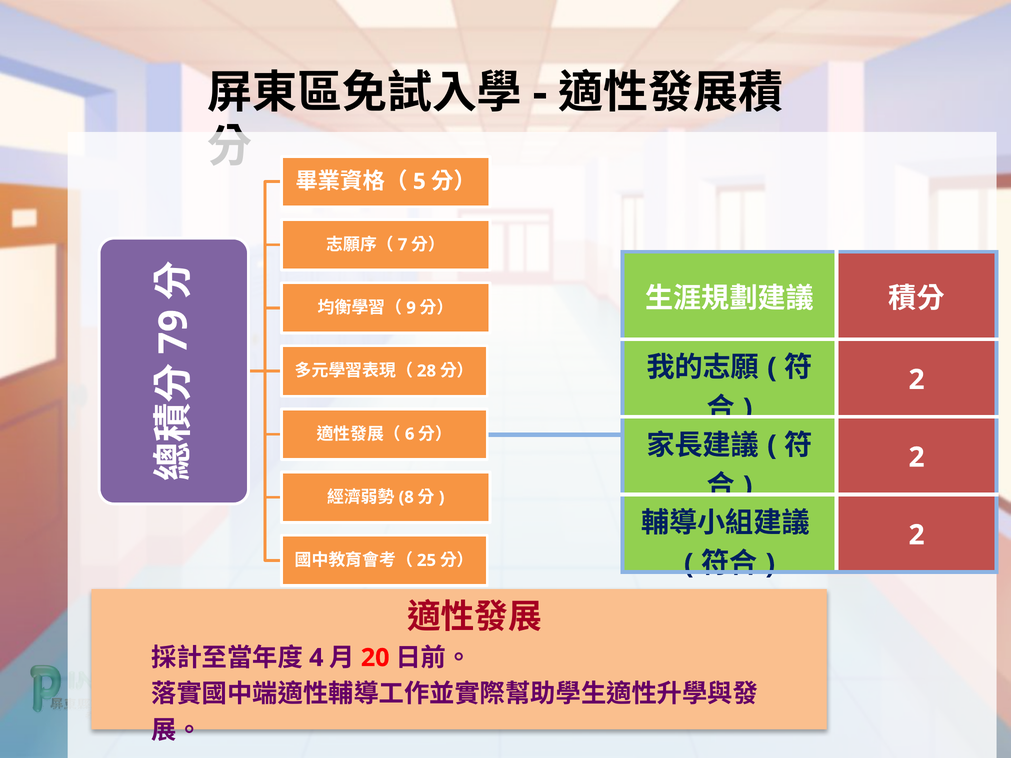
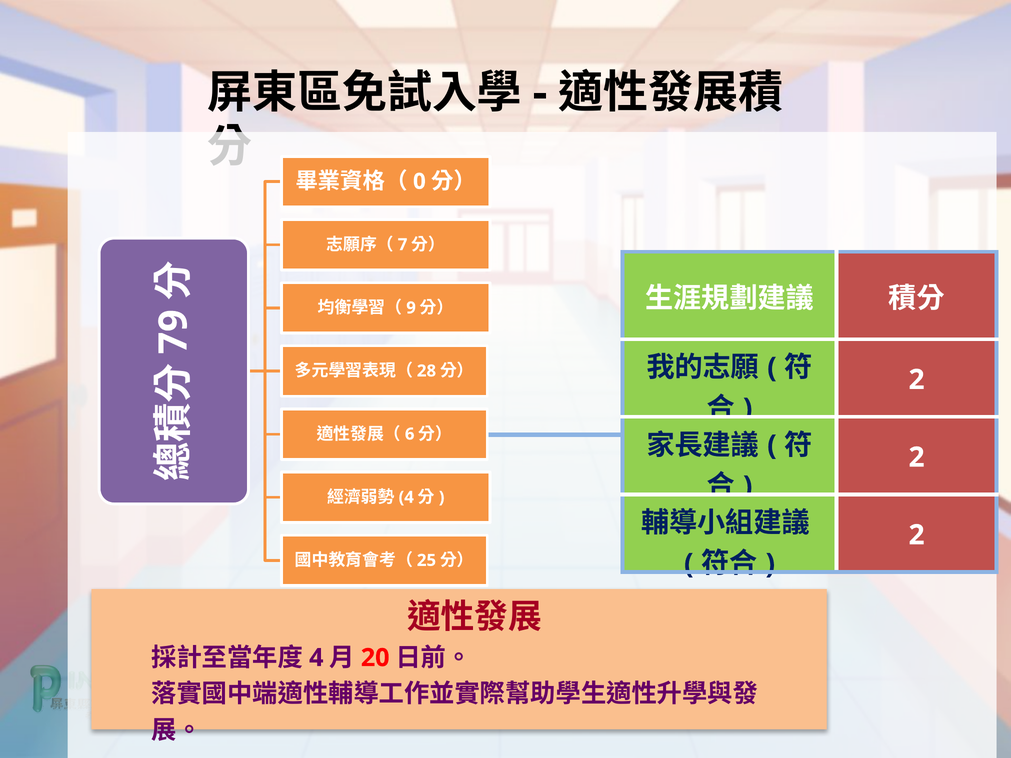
5: 5 -> 0
8 at (406, 497): 8 -> 4
